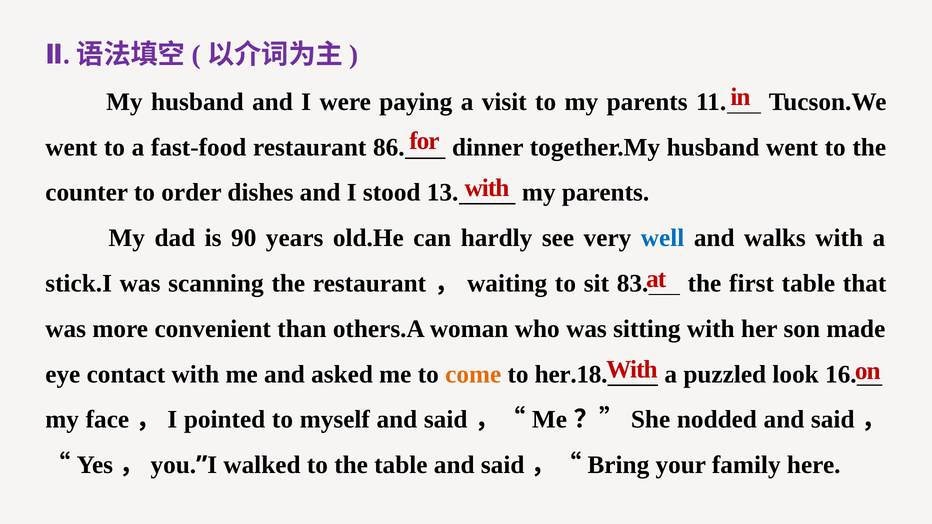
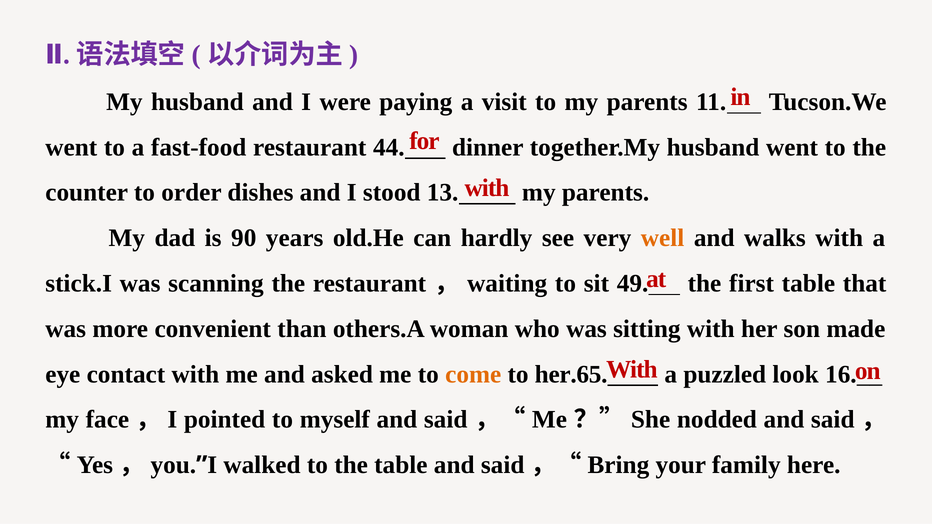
86: 86 -> 44
well colour: blue -> orange
83: 83 -> 49
her.18: her.18 -> her.65
